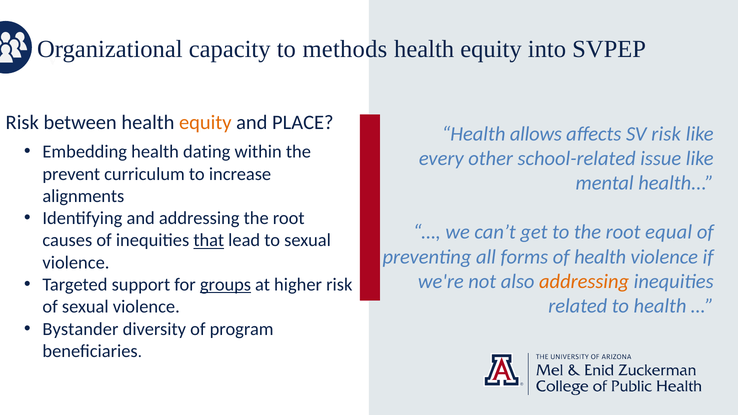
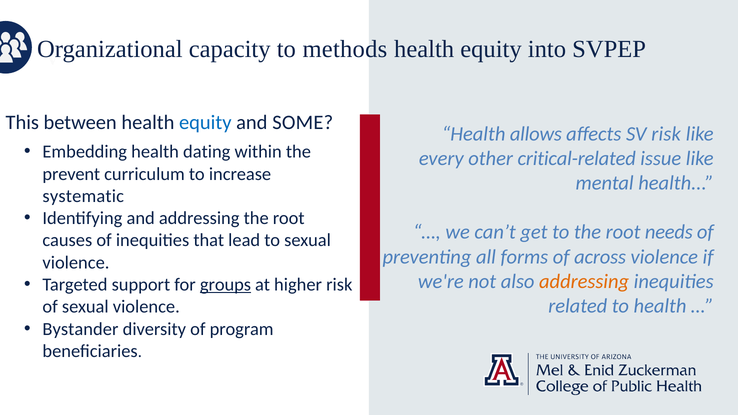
Risk at (22, 123): Risk -> This
equity at (205, 123) colour: orange -> blue
PLACE: PLACE -> SOME
school-related: school-related -> critical-related
alignments: alignments -> systematic
equal: equal -> needs
that underline: present -> none
of health: health -> across
